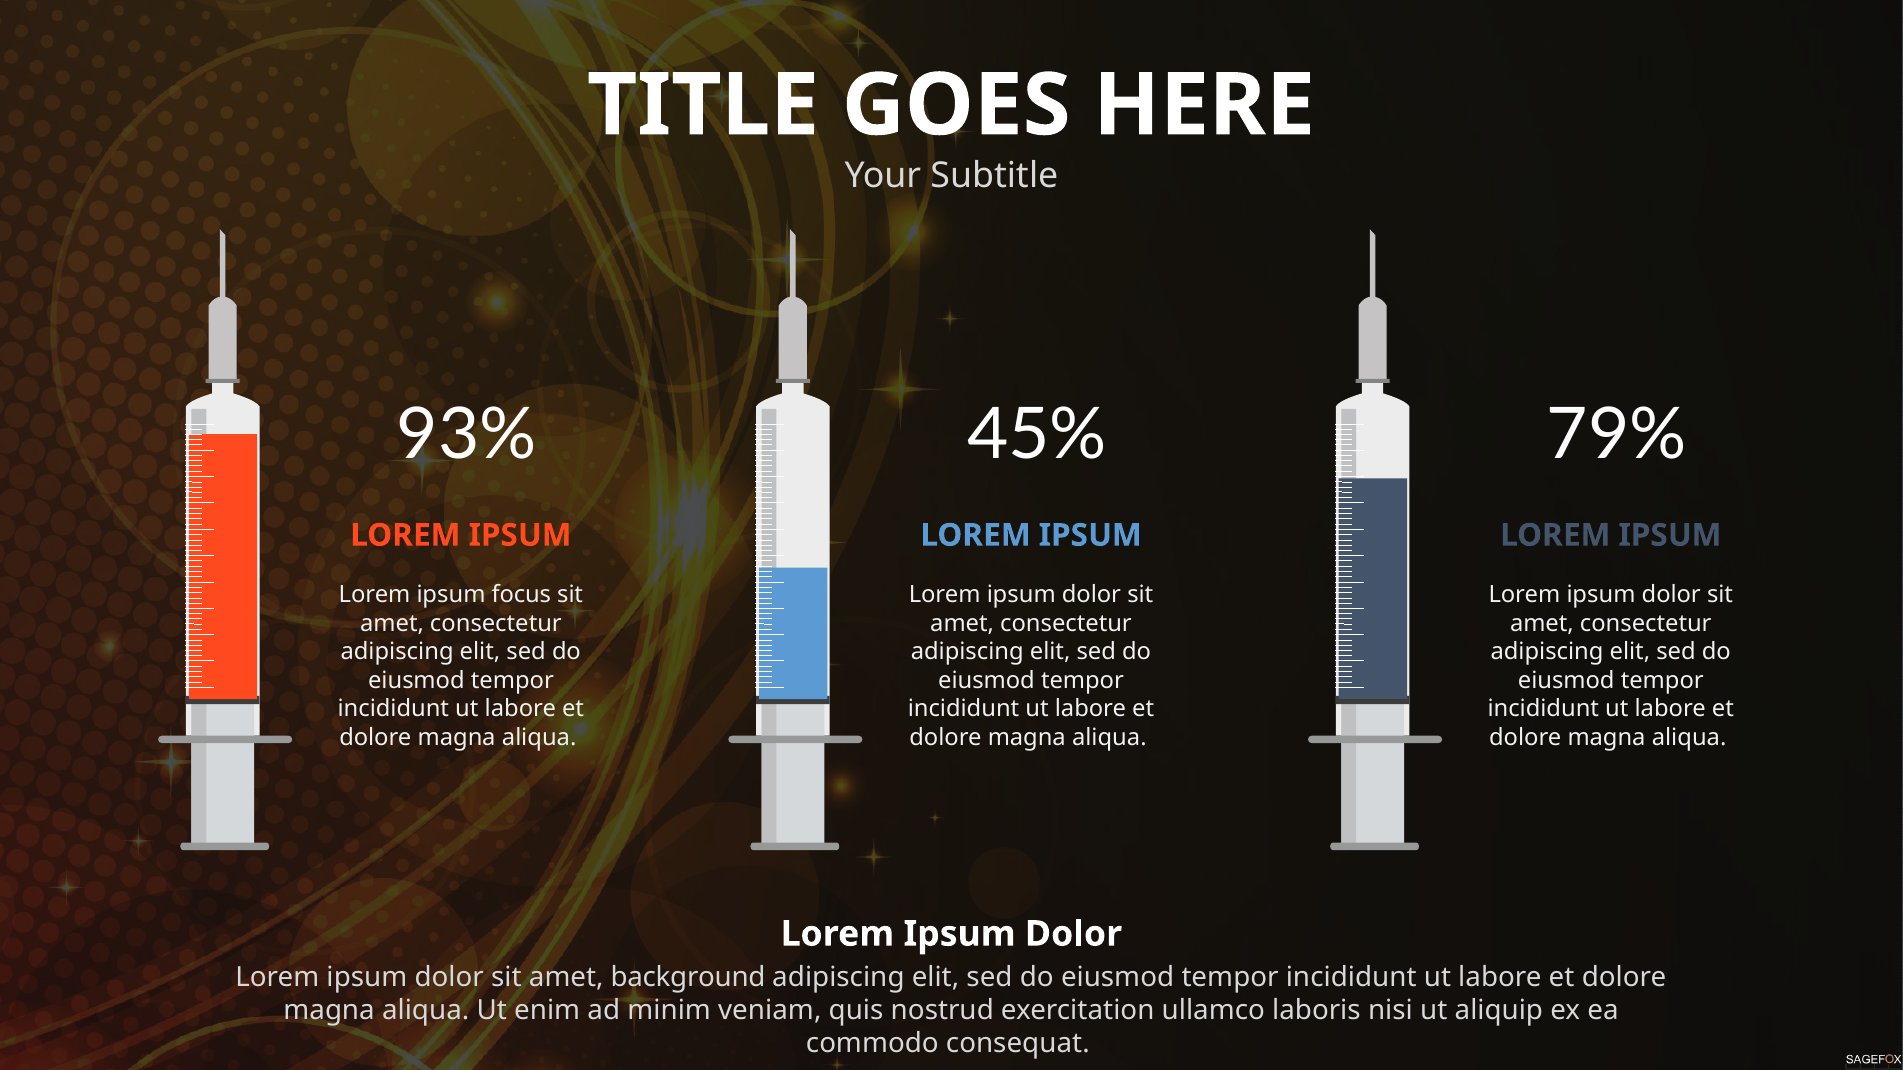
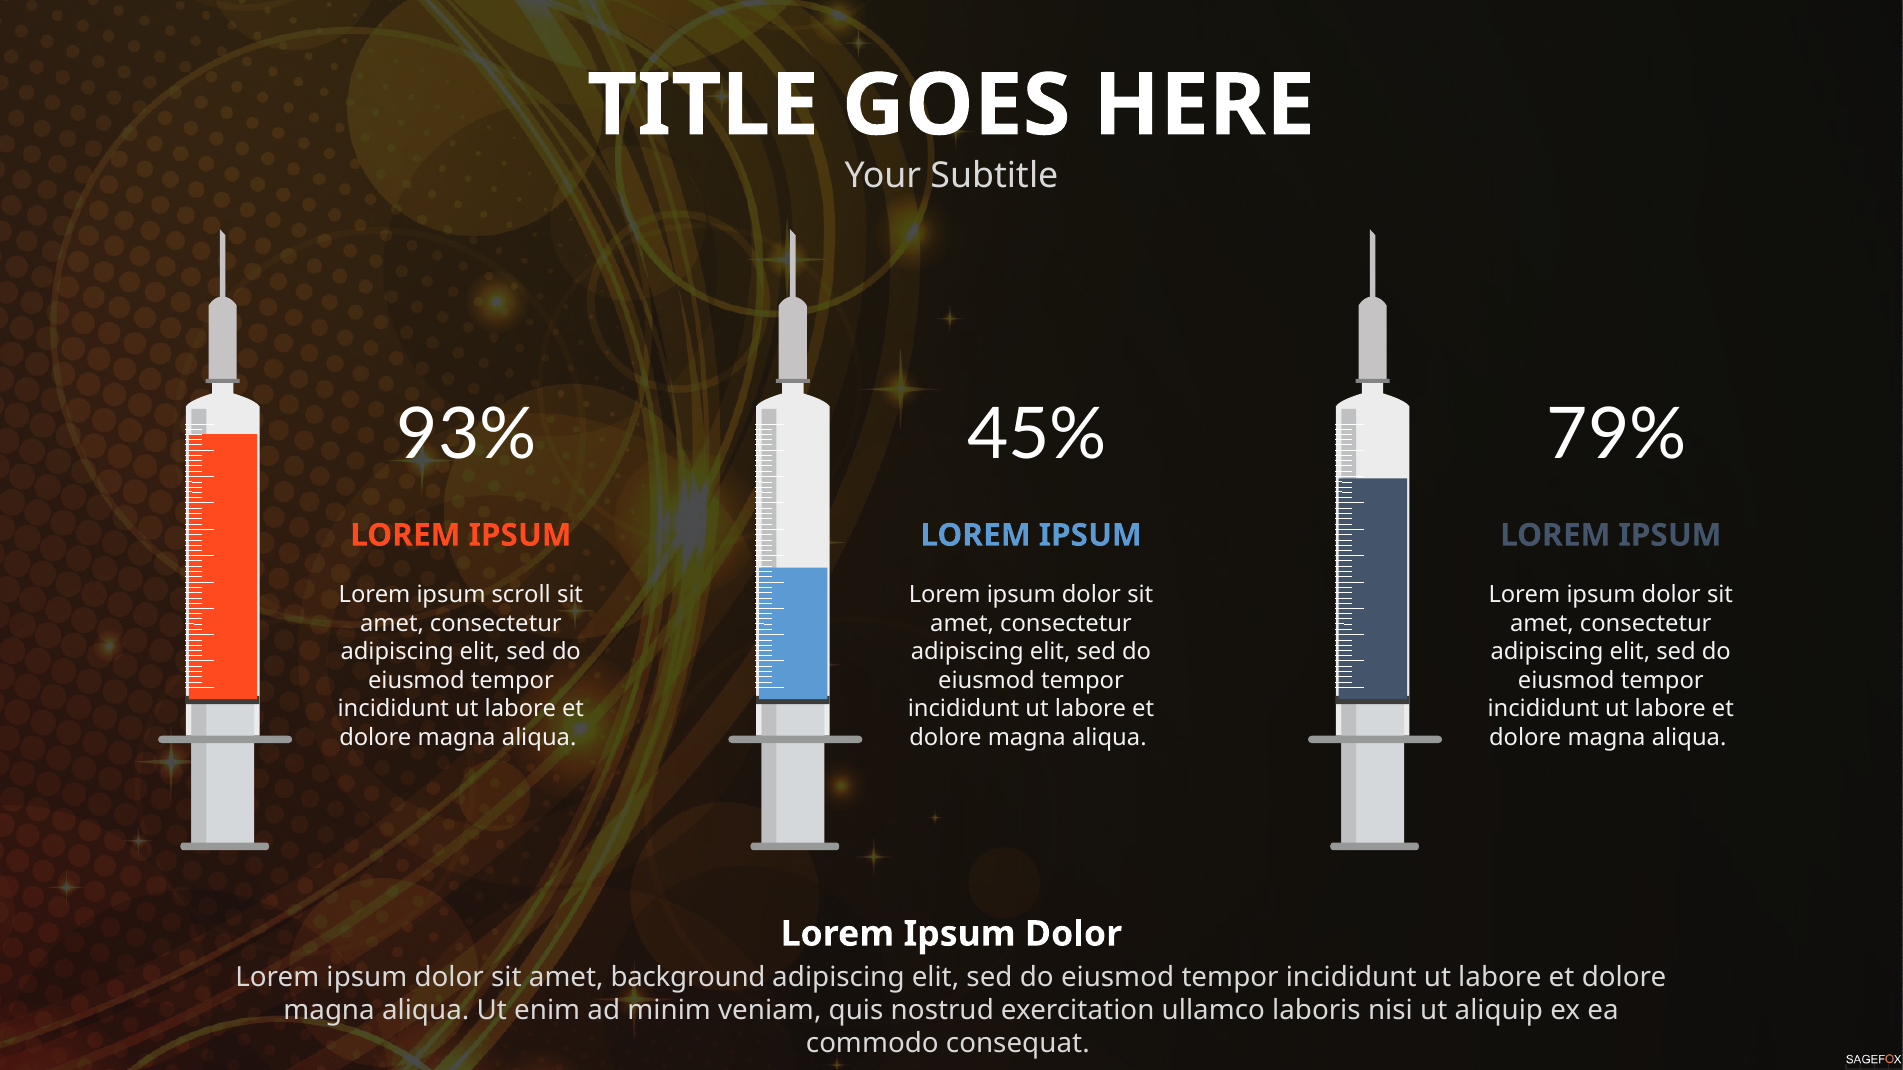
focus: focus -> scroll
